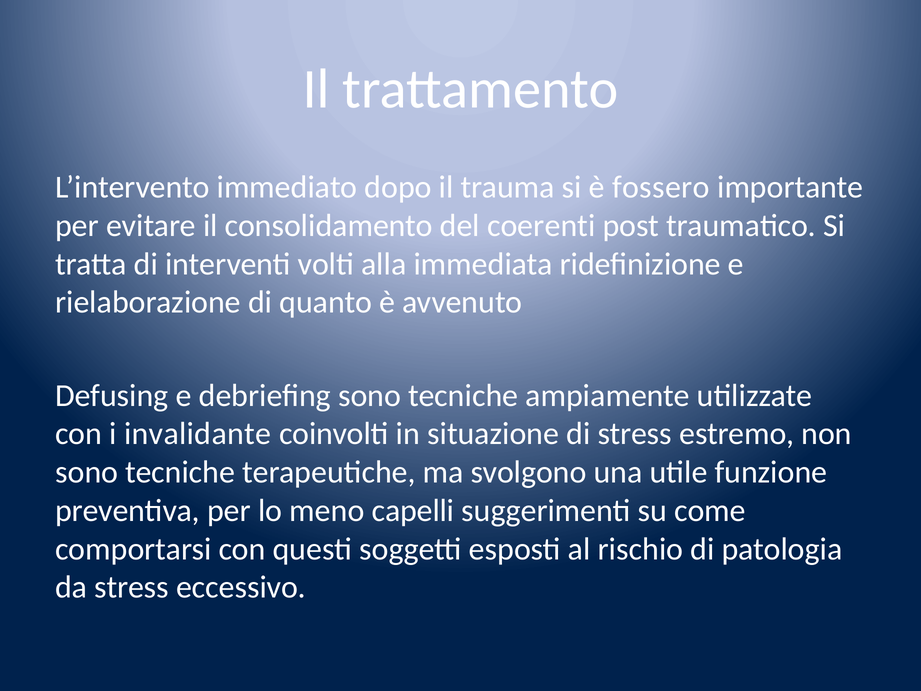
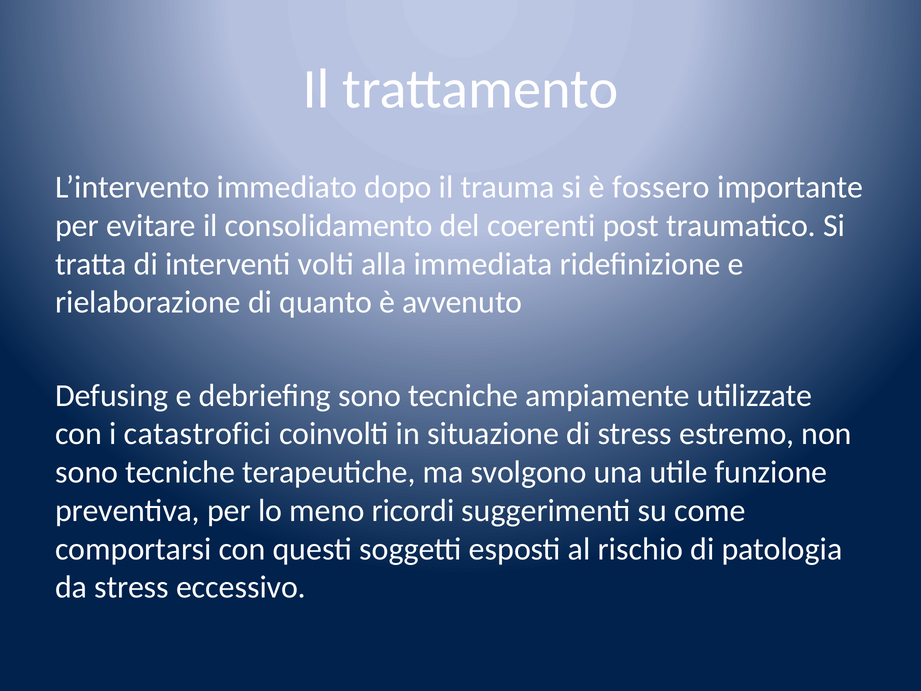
invalidante: invalidante -> catastrofici
capelli: capelli -> ricordi
